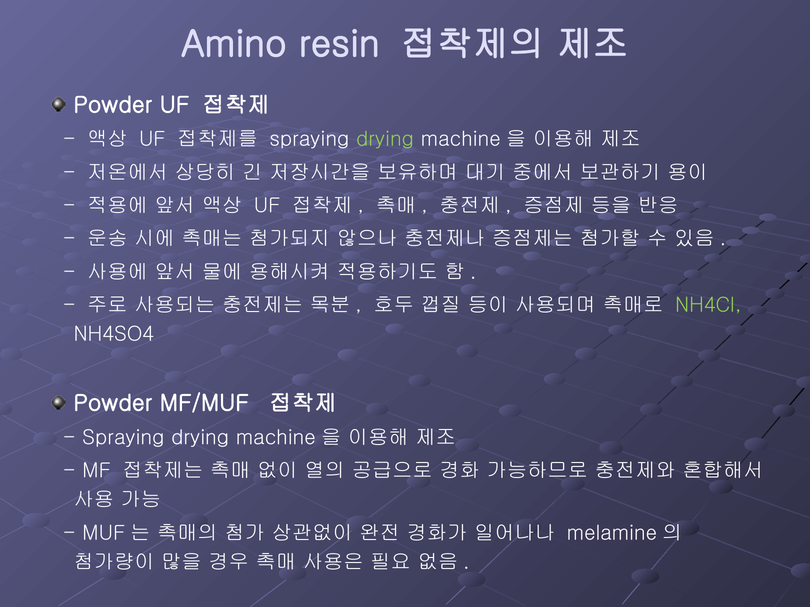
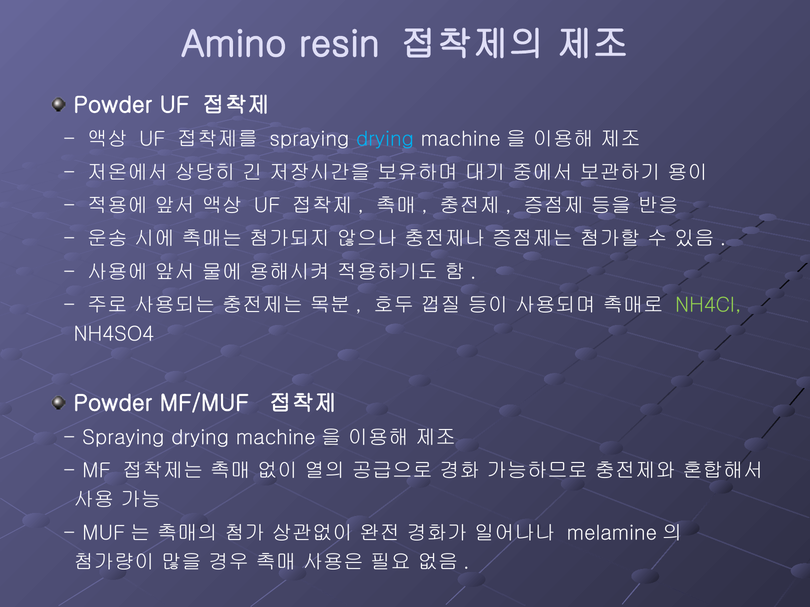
drying at (385, 139) colour: light green -> light blue
